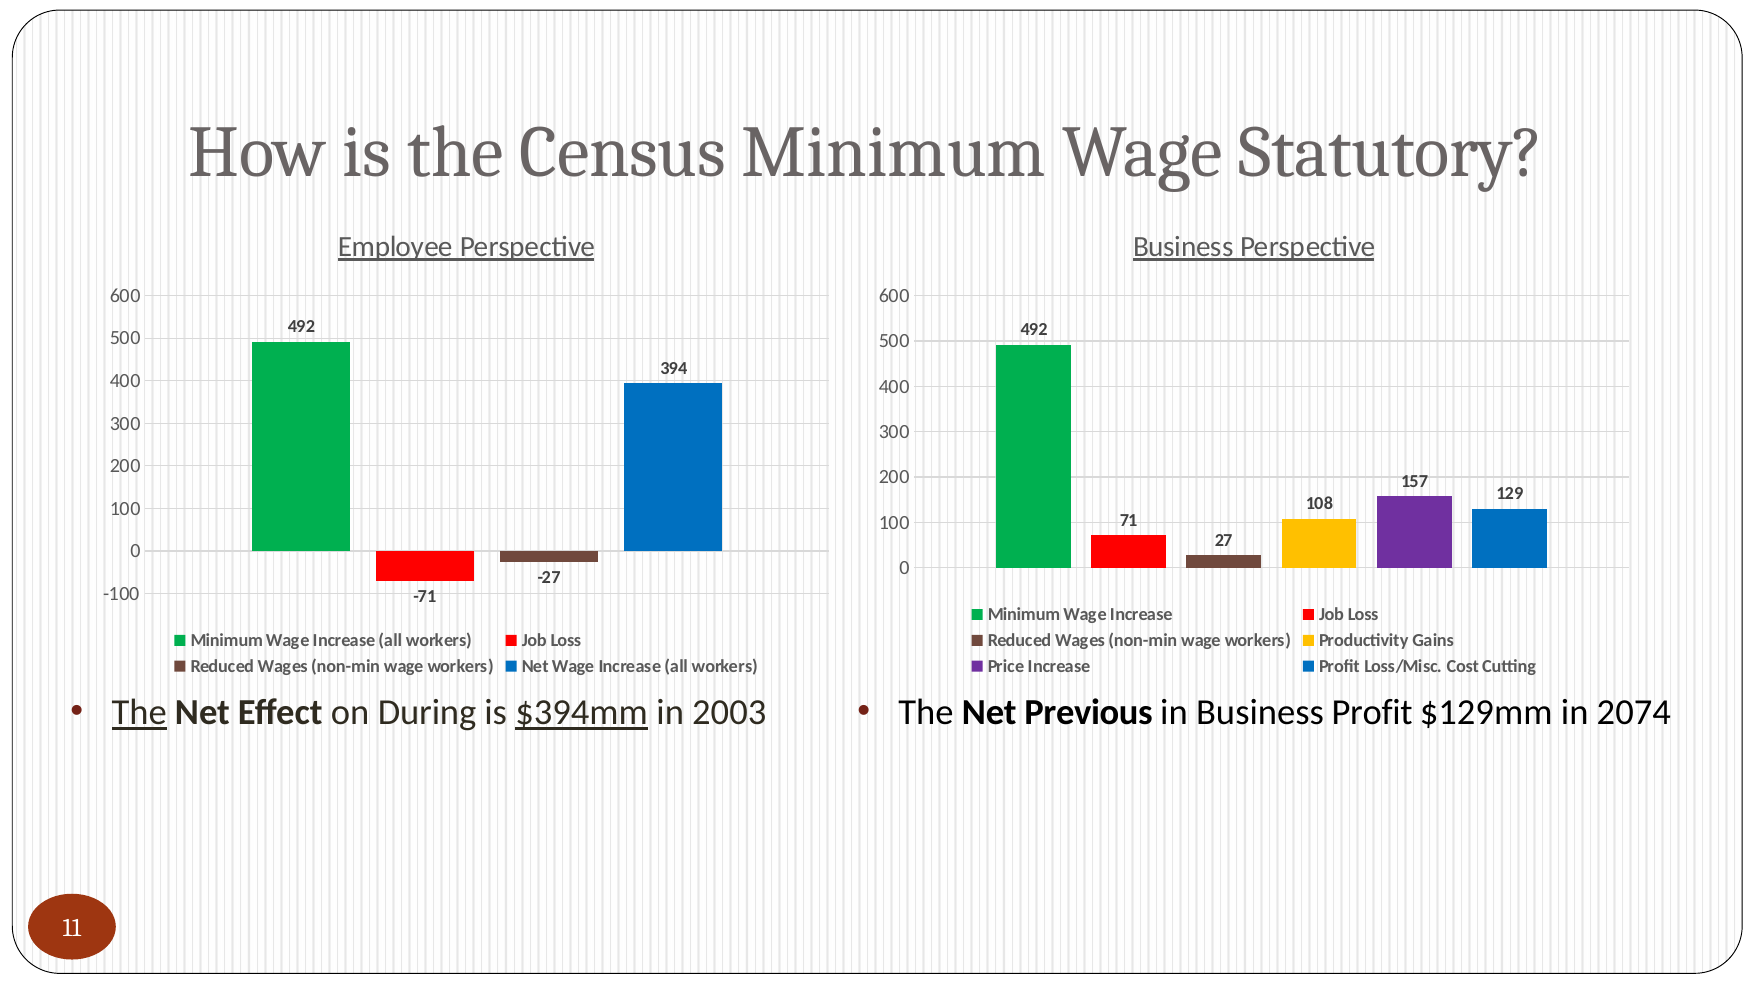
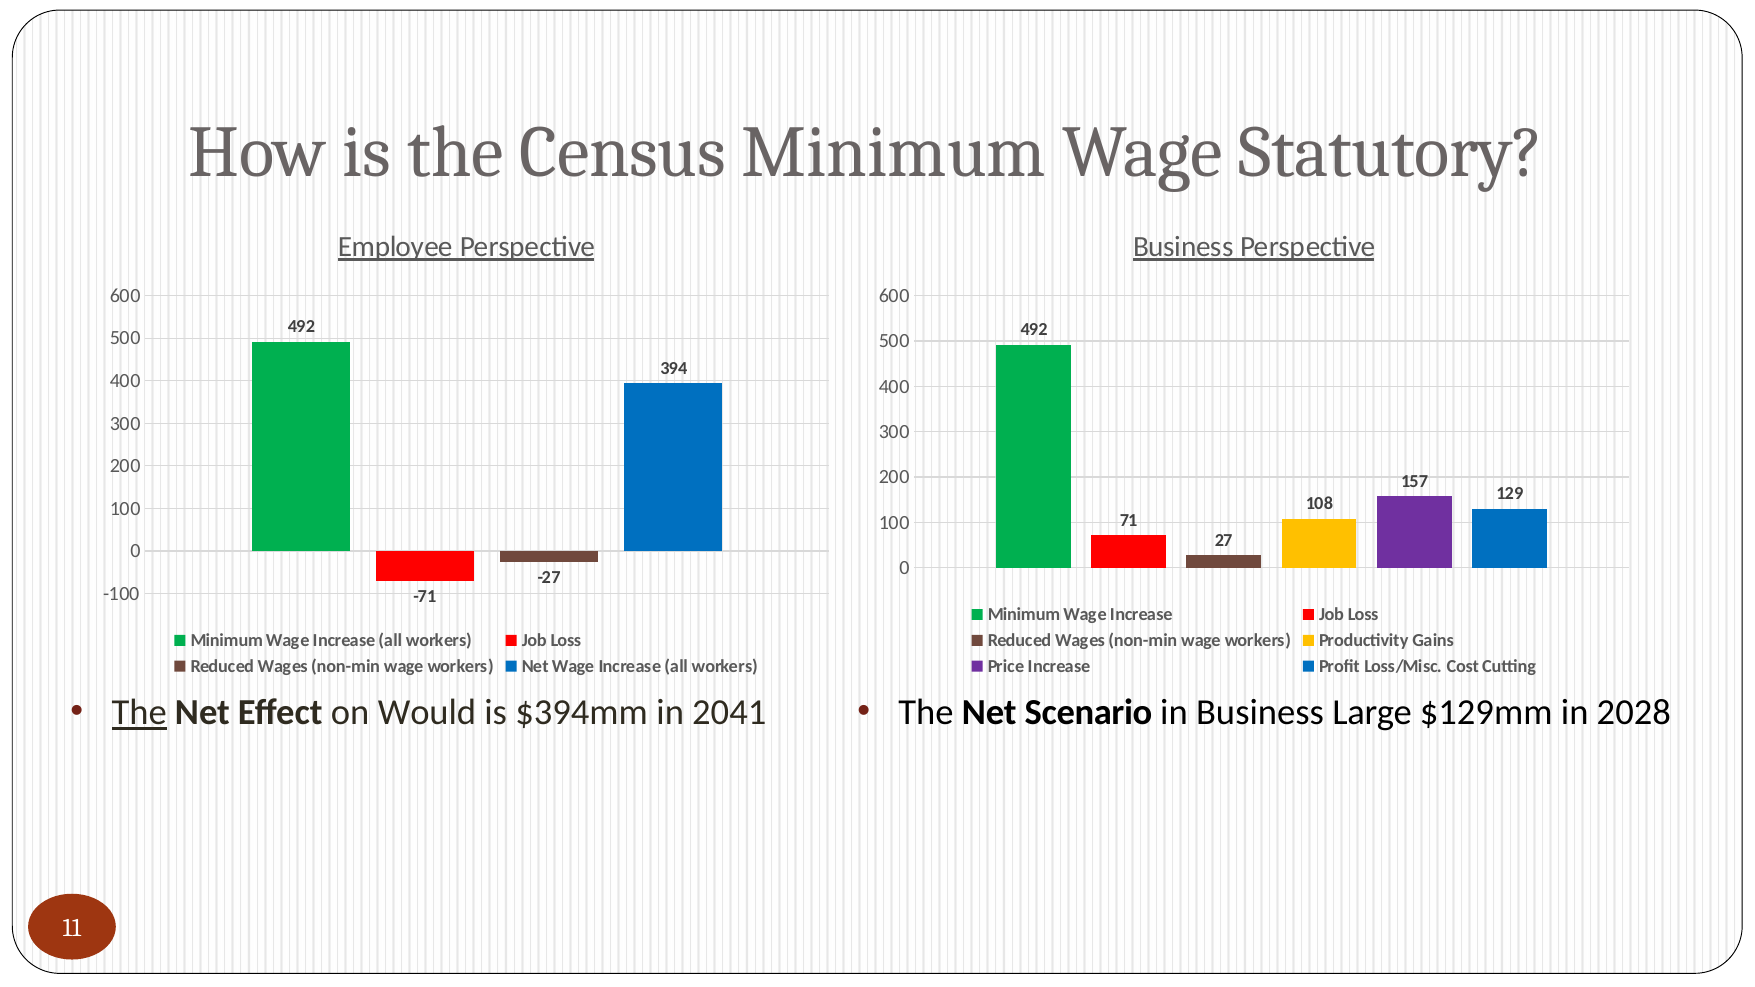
During: During -> Would
$394mm underline: present -> none
2003: 2003 -> 2041
Previous: Previous -> Scenario
Business Profit: Profit -> Large
2074: 2074 -> 2028
